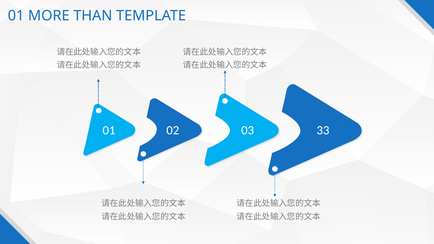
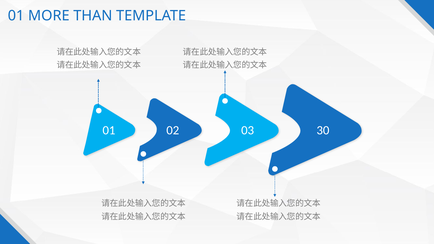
33: 33 -> 30
